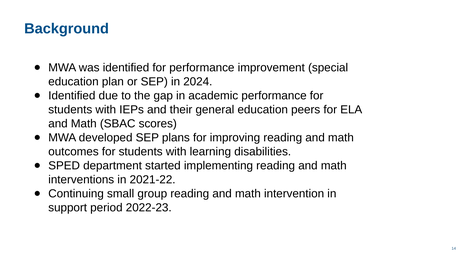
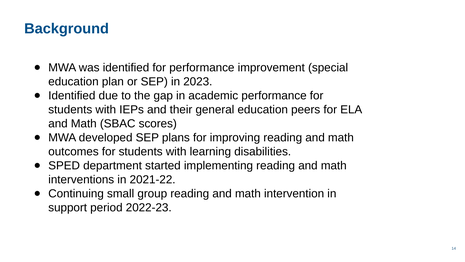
2024: 2024 -> 2023
